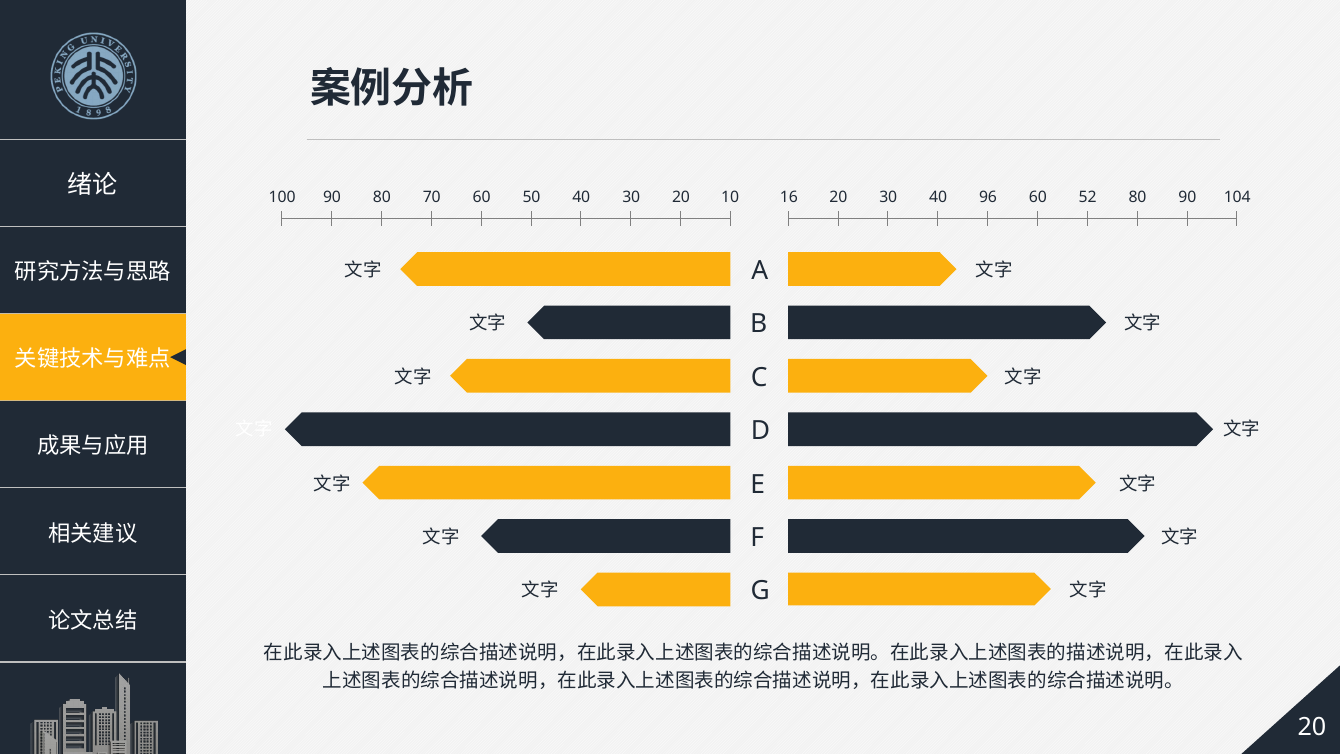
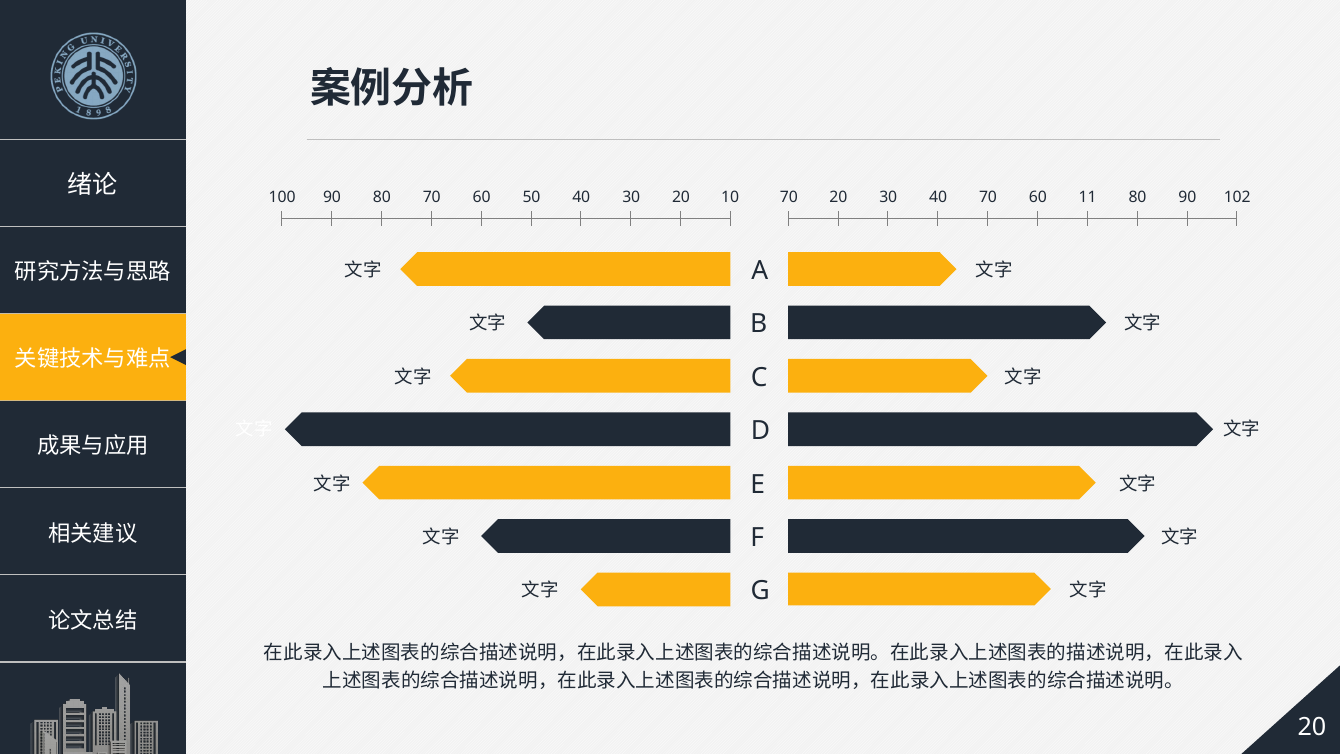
100 16: 16 -> 70
40 96: 96 -> 70
52: 52 -> 11
104: 104 -> 102
